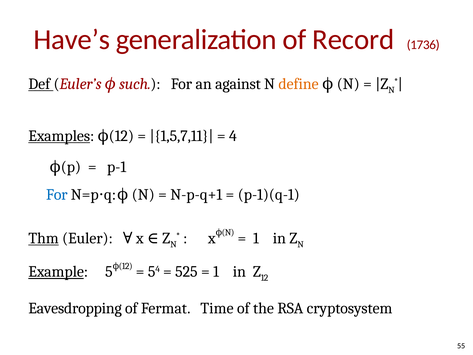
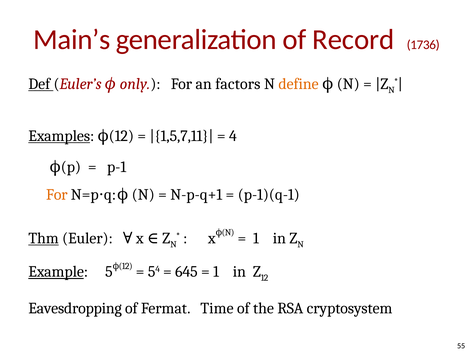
Have’s: Have’s -> Main’s
such: such -> only
against: against -> factors
For at (57, 194) colour: blue -> orange
525: 525 -> 645
